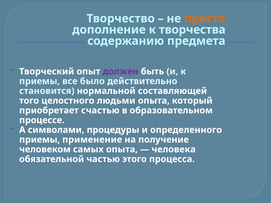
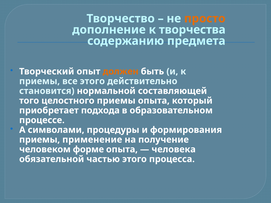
должен colour: purple -> orange
все было: было -> этого
целостного людьми: людьми -> приемы
счастью: счастью -> подхода
определенного: определенного -> формирования
самых: самых -> форме
